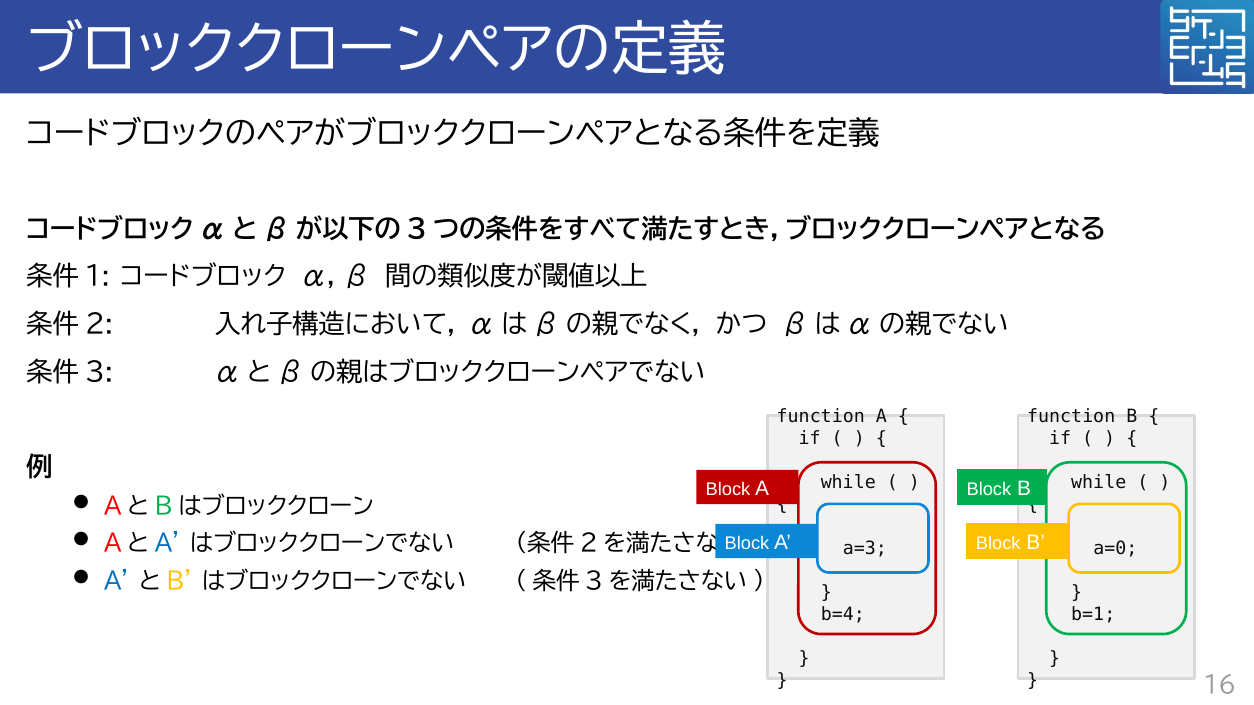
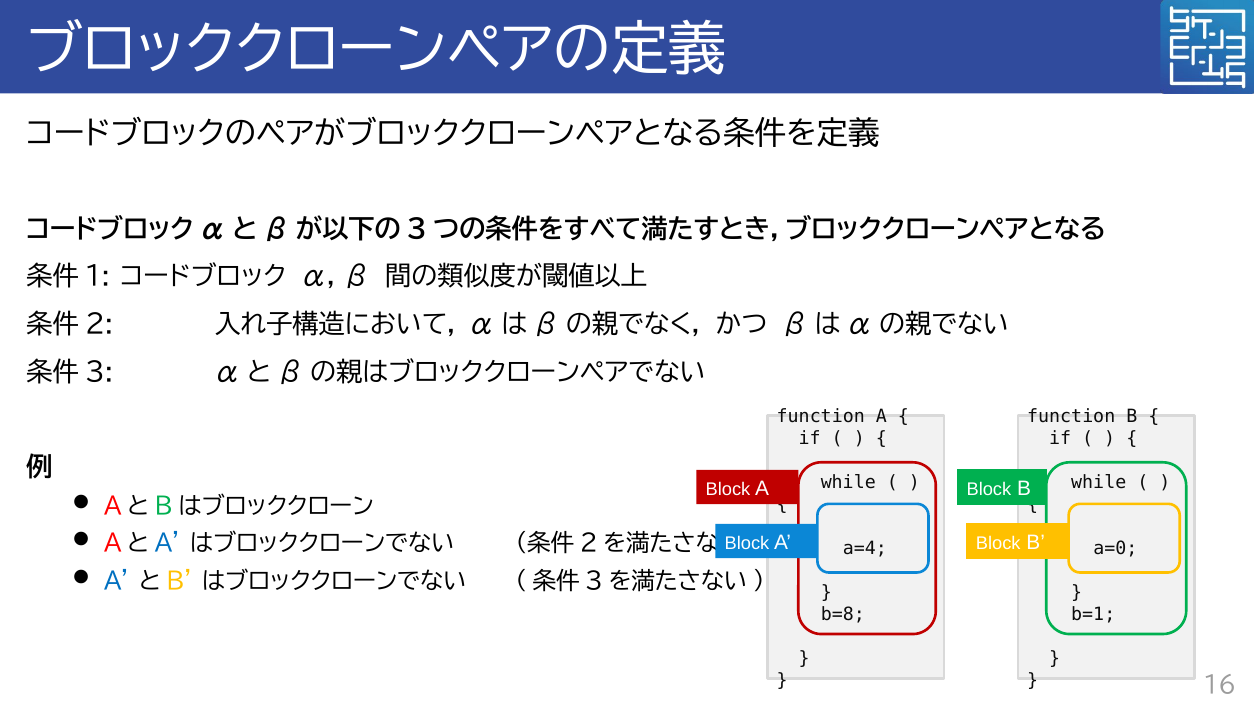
a=3: a=3 -> a=4
b=4: b=4 -> b=8
